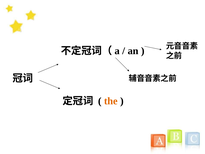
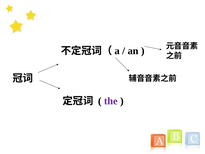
the colour: orange -> purple
